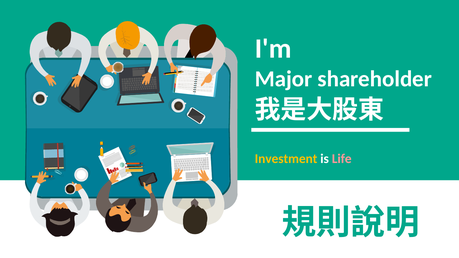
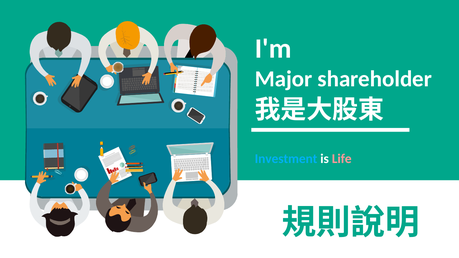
Investment colour: yellow -> light blue
